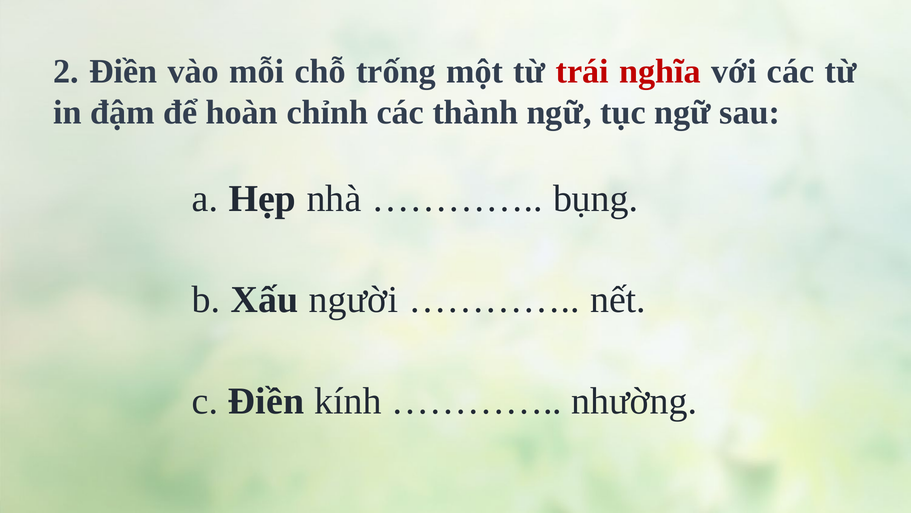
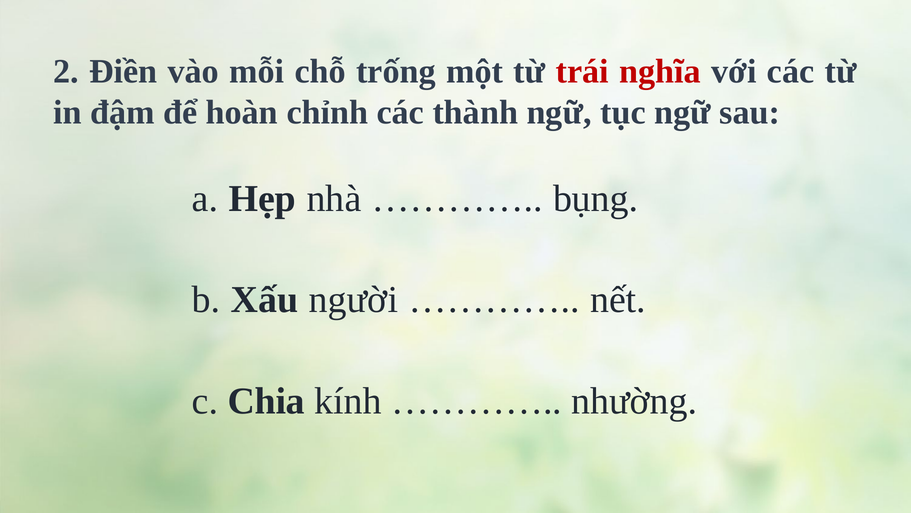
c Điền: Điền -> Chia
